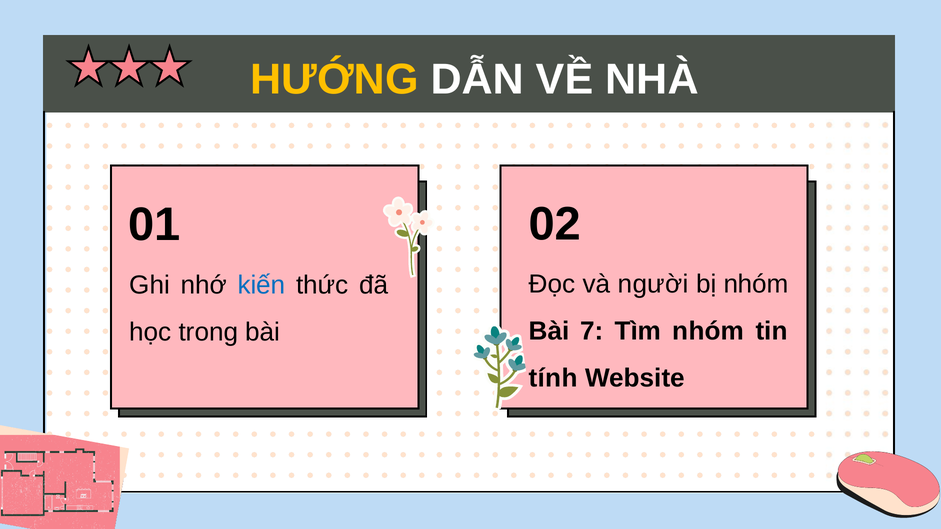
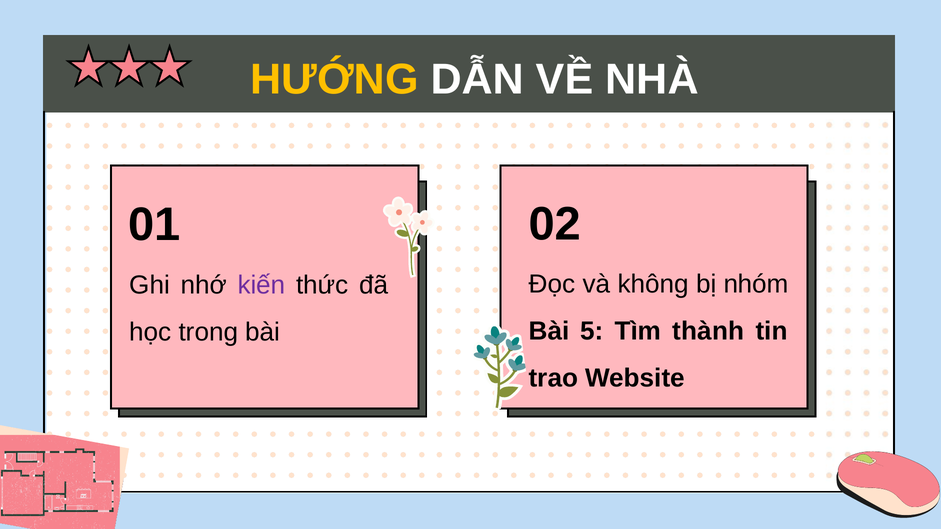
người: người -> không
kiến colour: blue -> purple
7: 7 -> 5
Tìm nhóm: nhóm -> thành
tính: tính -> trao
